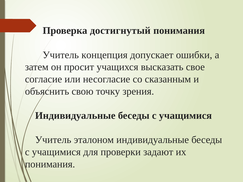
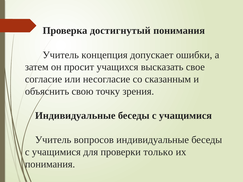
эталоном: эталоном -> вопросов
задают: задают -> только
